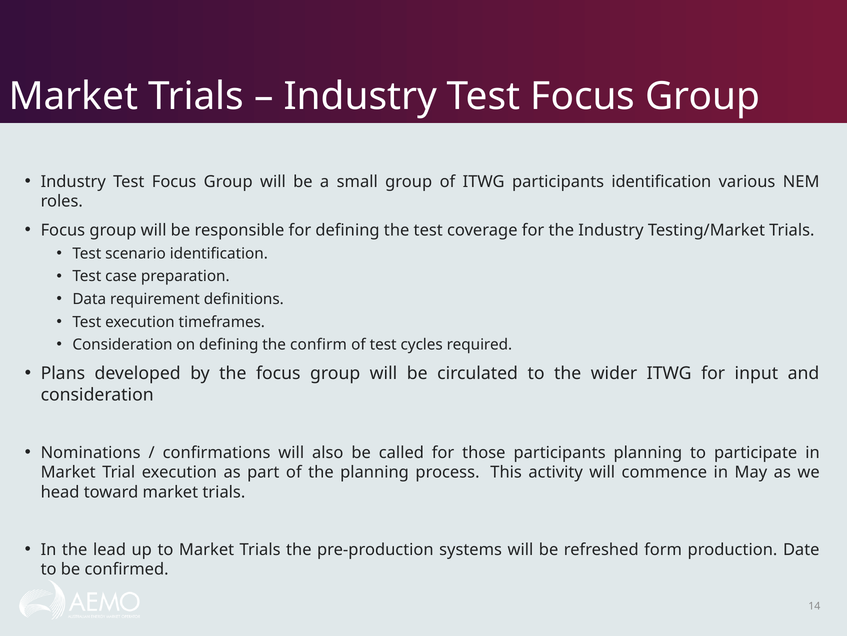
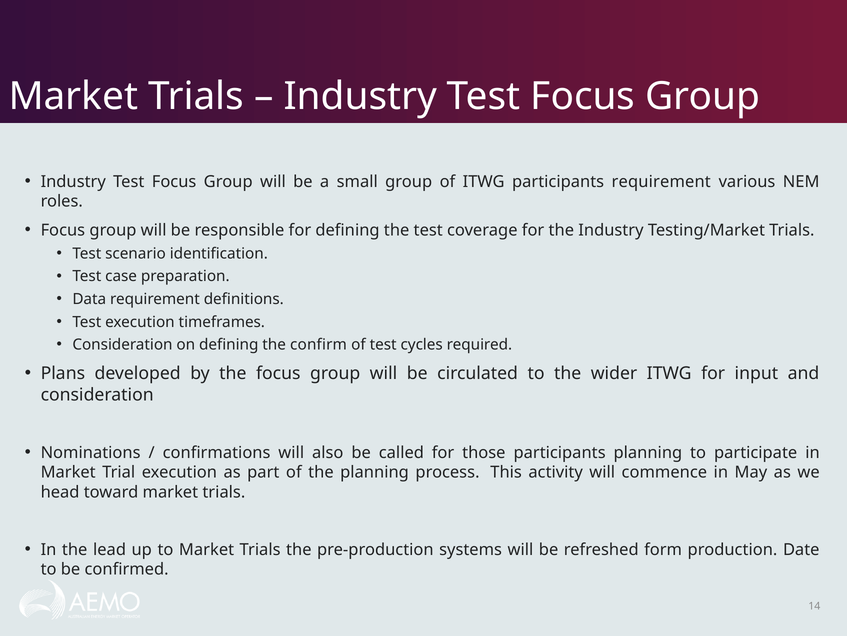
participants identification: identification -> requirement
